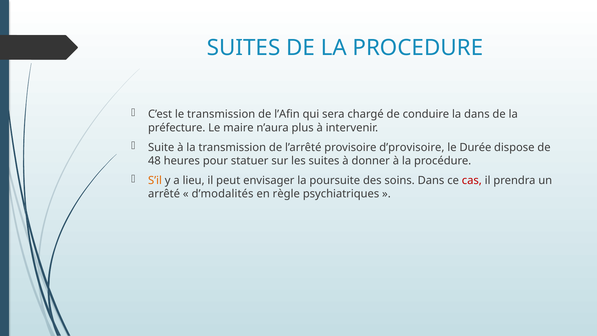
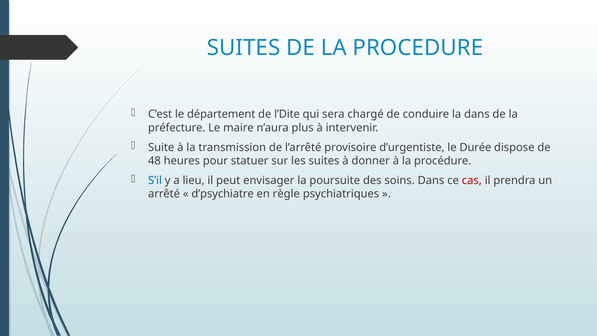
le transmission: transmission -> département
l’Afin: l’Afin -> l’Dite
d’provisoire: d’provisoire -> d’urgentiste
S’il colour: orange -> blue
d’modalités: d’modalités -> d’psychiatre
